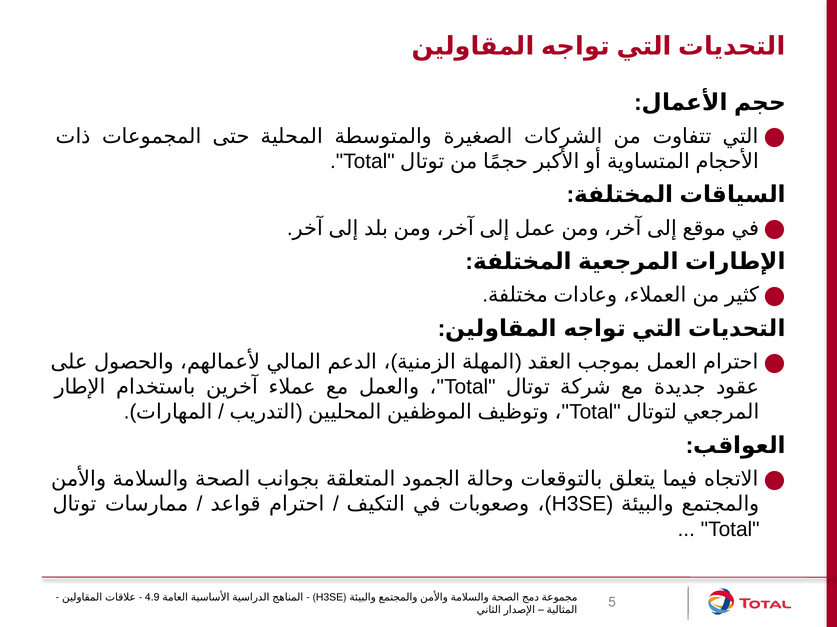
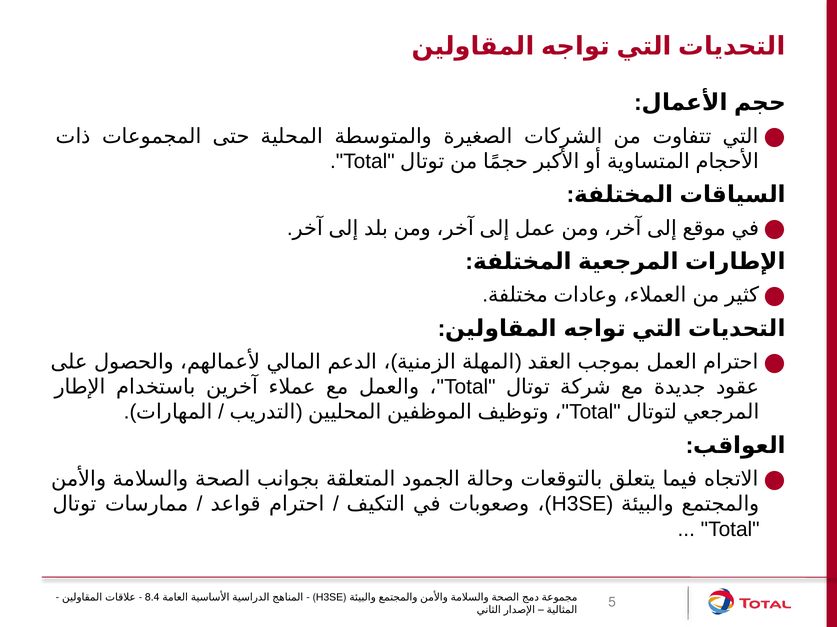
4.9: 4.9 -> 8.4
